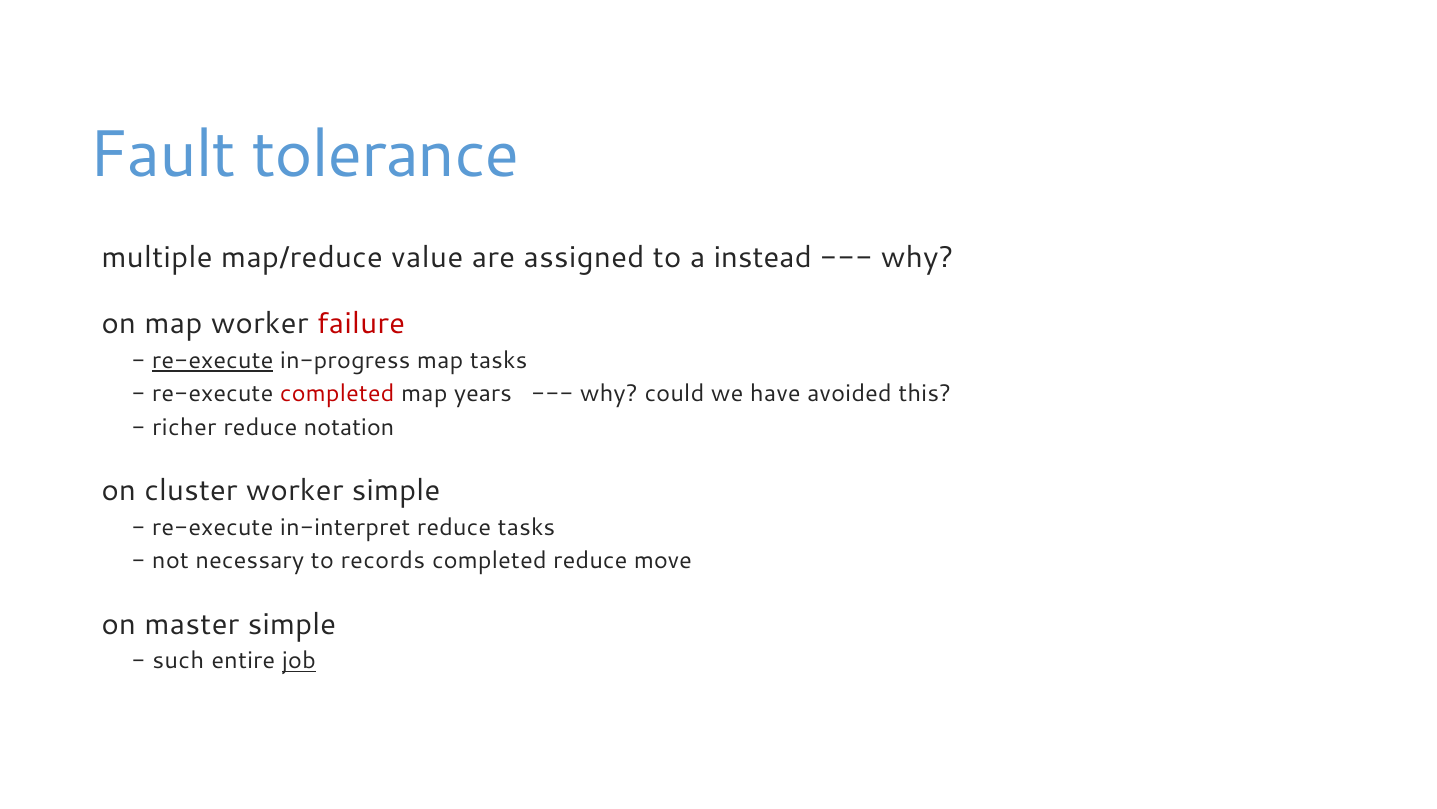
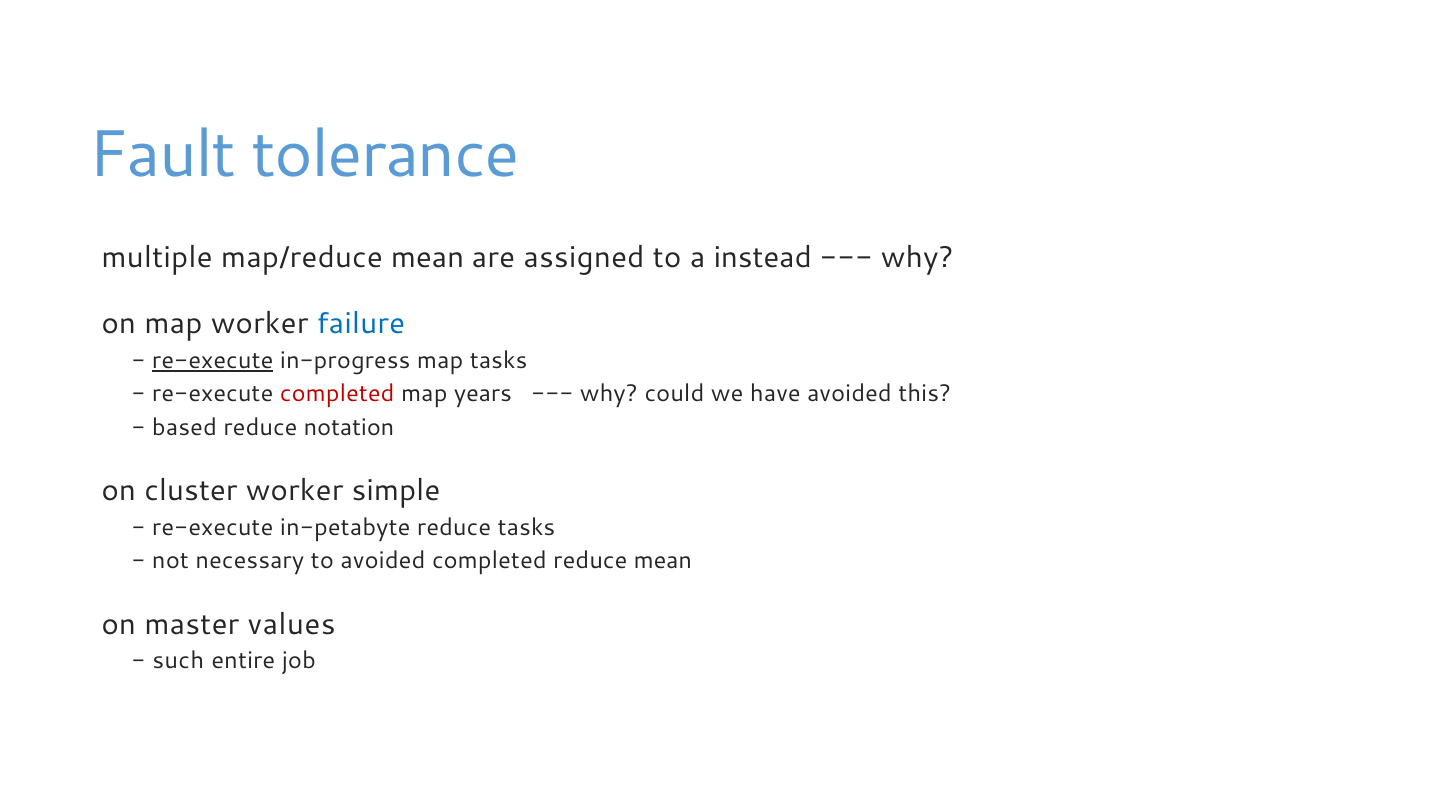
map/reduce value: value -> mean
failure colour: red -> blue
richer: richer -> based
in-interpret: in-interpret -> in-petabyte
to records: records -> avoided
reduce move: move -> mean
master simple: simple -> values
job underline: present -> none
